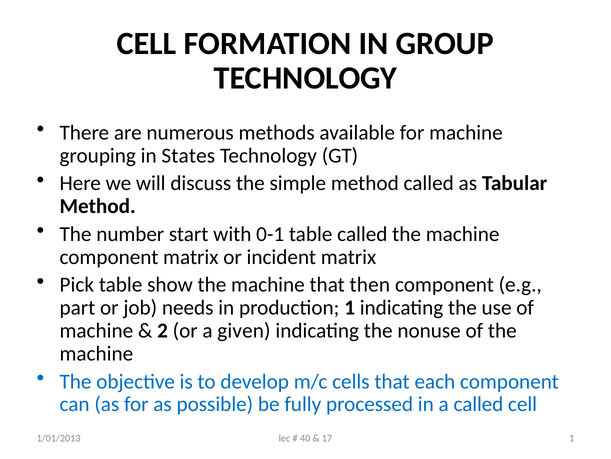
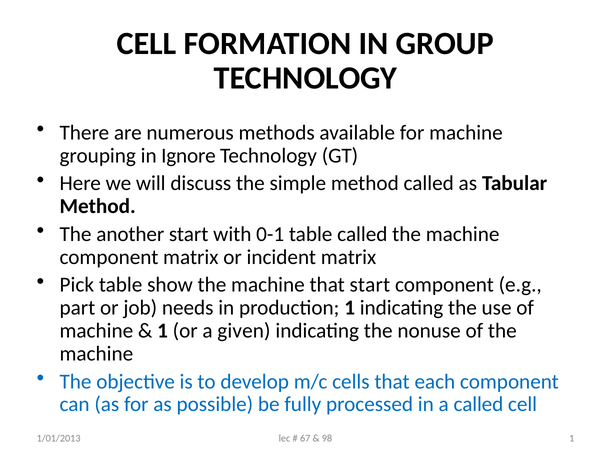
States: States -> Ignore
number: number -> another
that then: then -> start
2 at (163, 330): 2 -> 1
40: 40 -> 67
17: 17 -> 98
